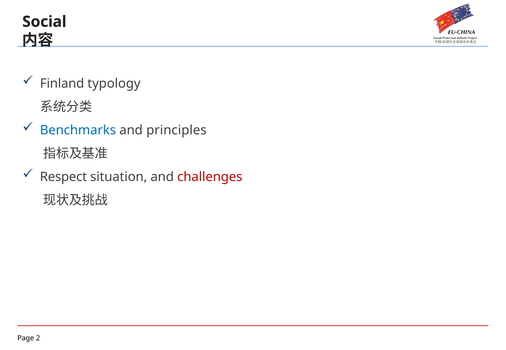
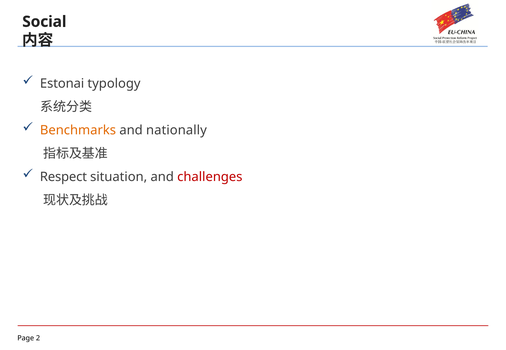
Finland: Finland -> Estonai
Benchmarks colour: blue -> orange
principles: principles -> nationally
